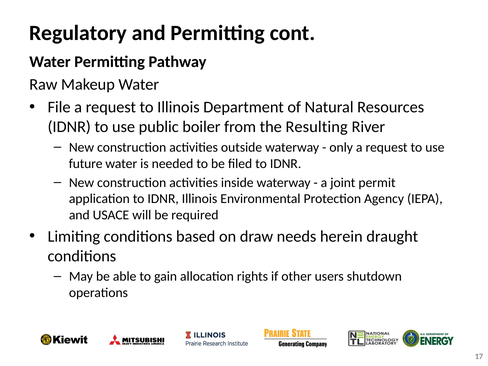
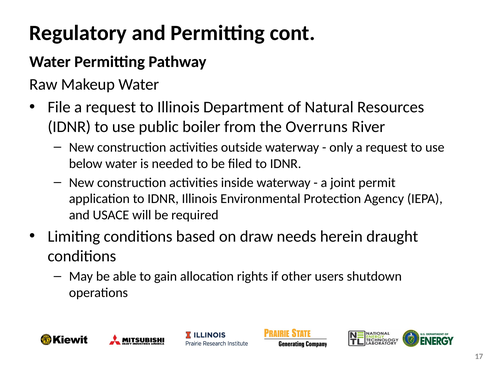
Resulting: Resulting -> Overruns
future: future -> below
